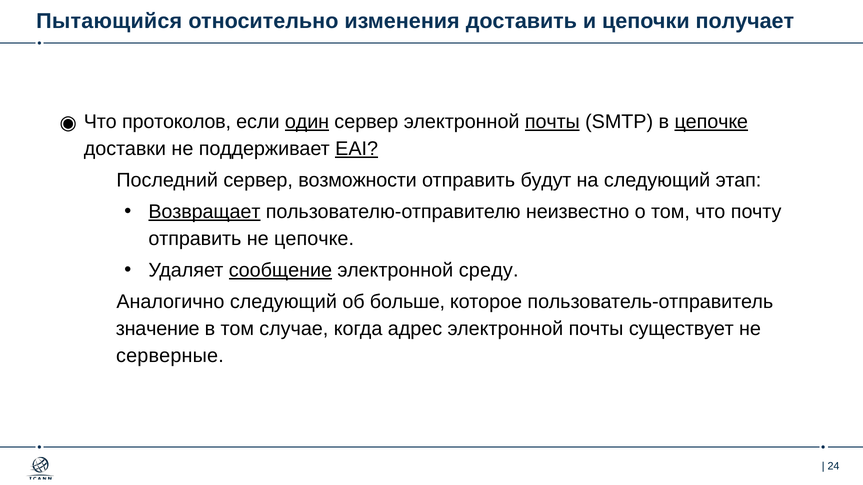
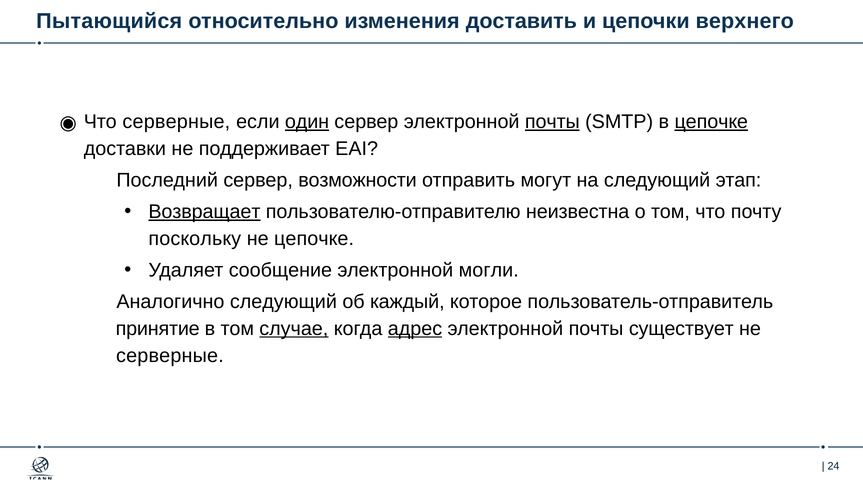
получает: получает -> верхнего
Что протоколов: протоколов -> серверные
EAI underline: present -> none
будут: будут -> могут
неизвестно: неизвестно -> неизвестна
отправить at (195, 239): отправить -> поскольку
сообщение underline: present -> none
среду: среду -> могли
больше: больше -> каждый
значение: значение -> принятие
случае underline: none -> present
адрес underline: none -> present
